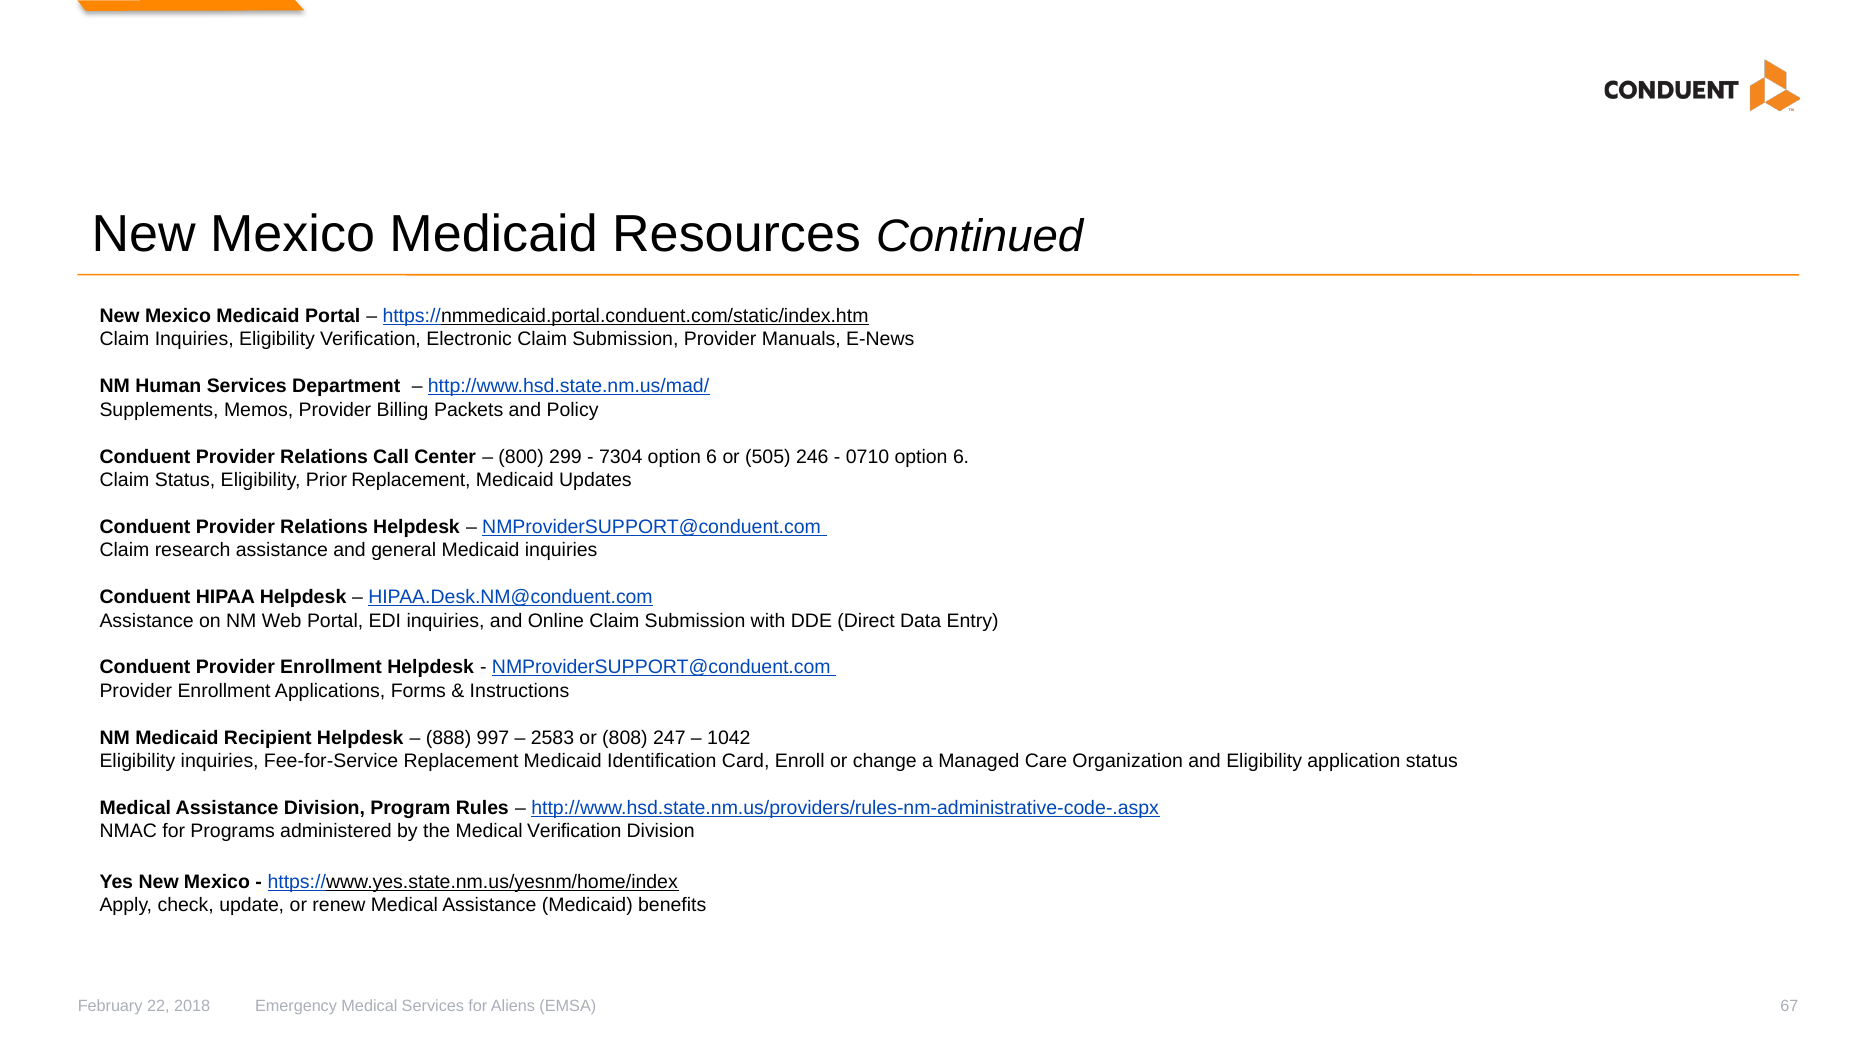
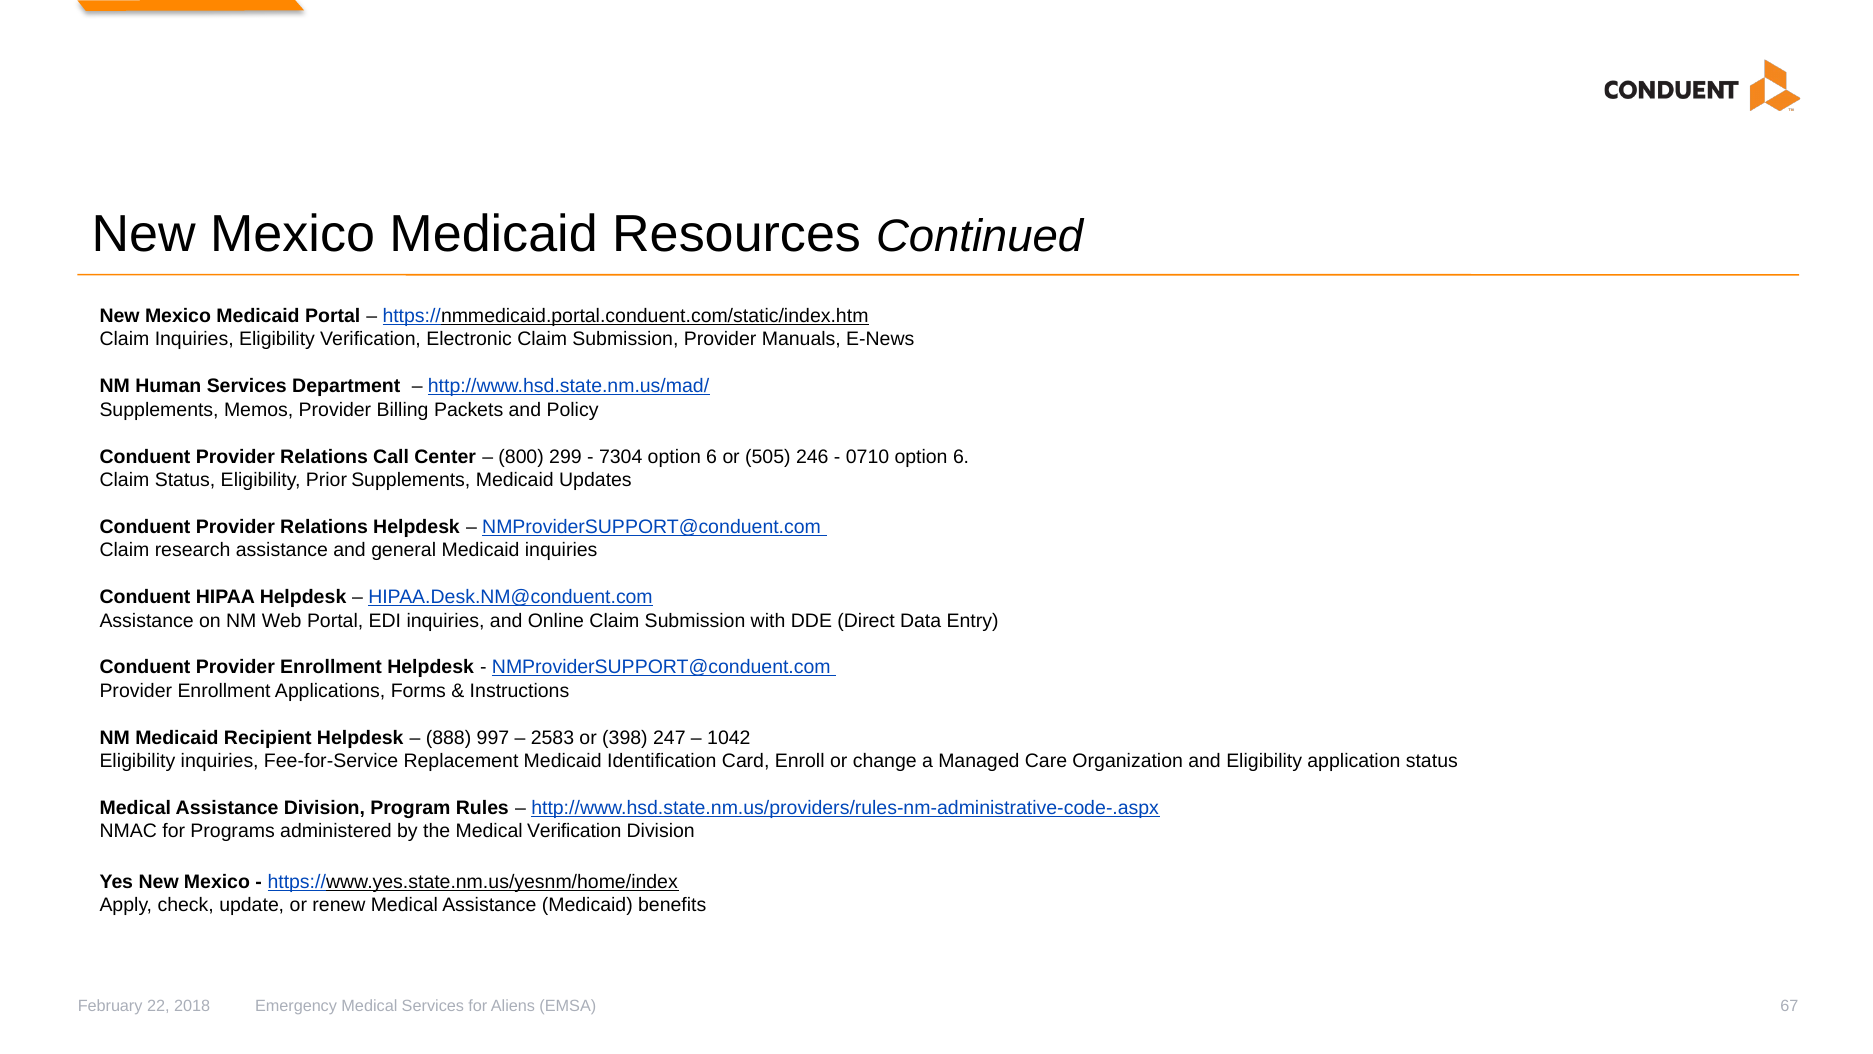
Prior Replacement: Replacement -> Supplements
808: 808 -> 398
